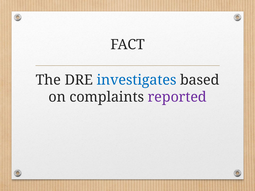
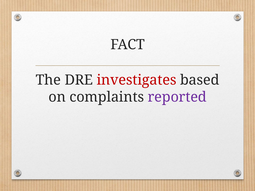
investigates colour: blue -> red
